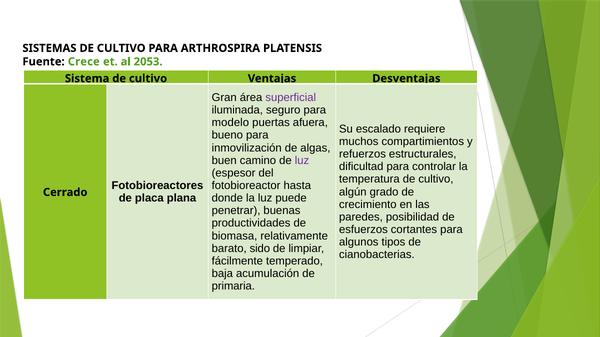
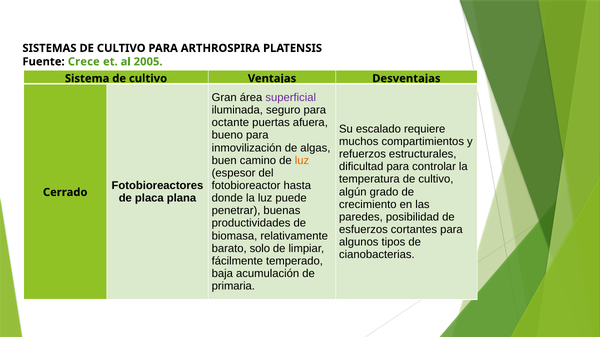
2053: 2053 -> 2005
modelo: modelo -> octante
luz at (302, 161) colour: purple -> orange
sido: sido -> solo
